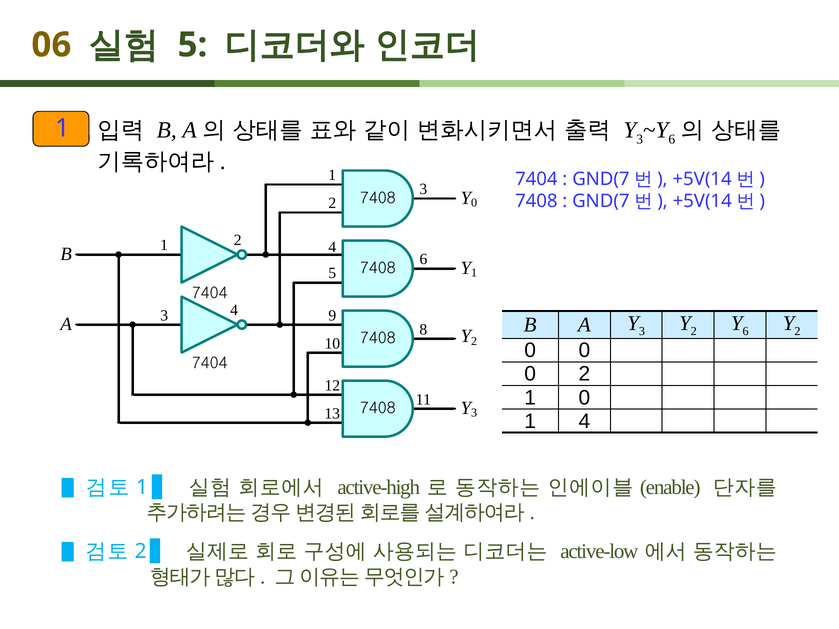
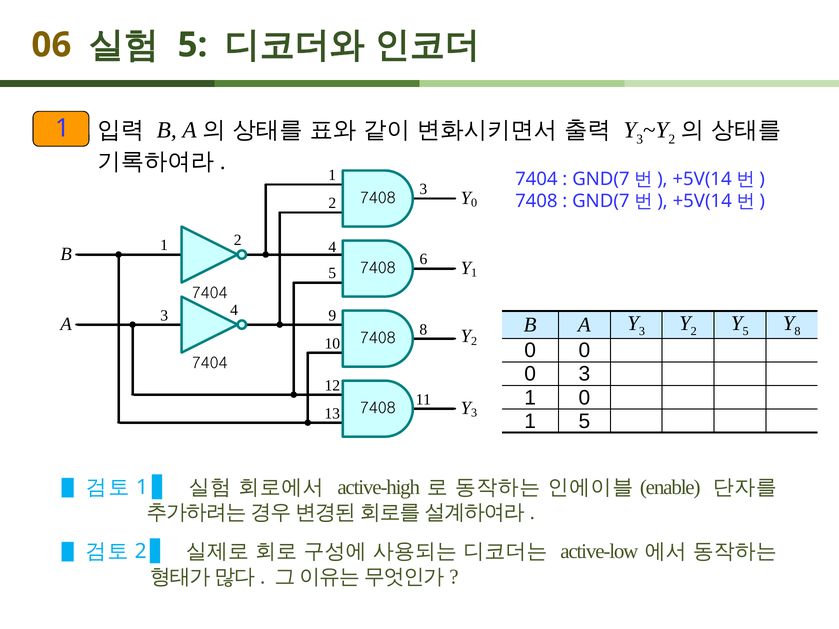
6 at (672, 139): 6 -> 2
6 at (746, 332): 6 -> 5
2 at (797, 332): 2 -> 8
0 2: 2 -> 3
1 4: 4 -> 5
